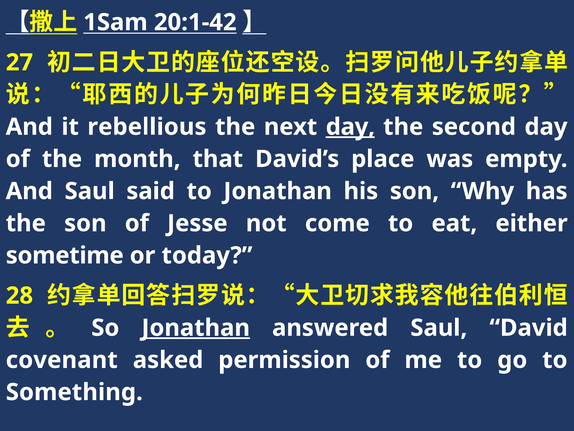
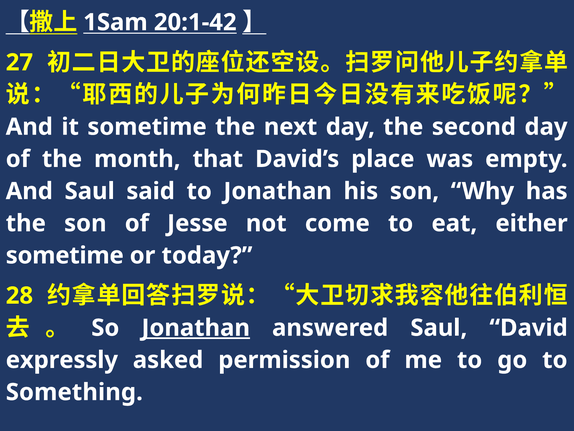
it rebellious: rebellious -> sometime
day at (350, 127) underline: present -> none
covenant: covenant -> expressly
